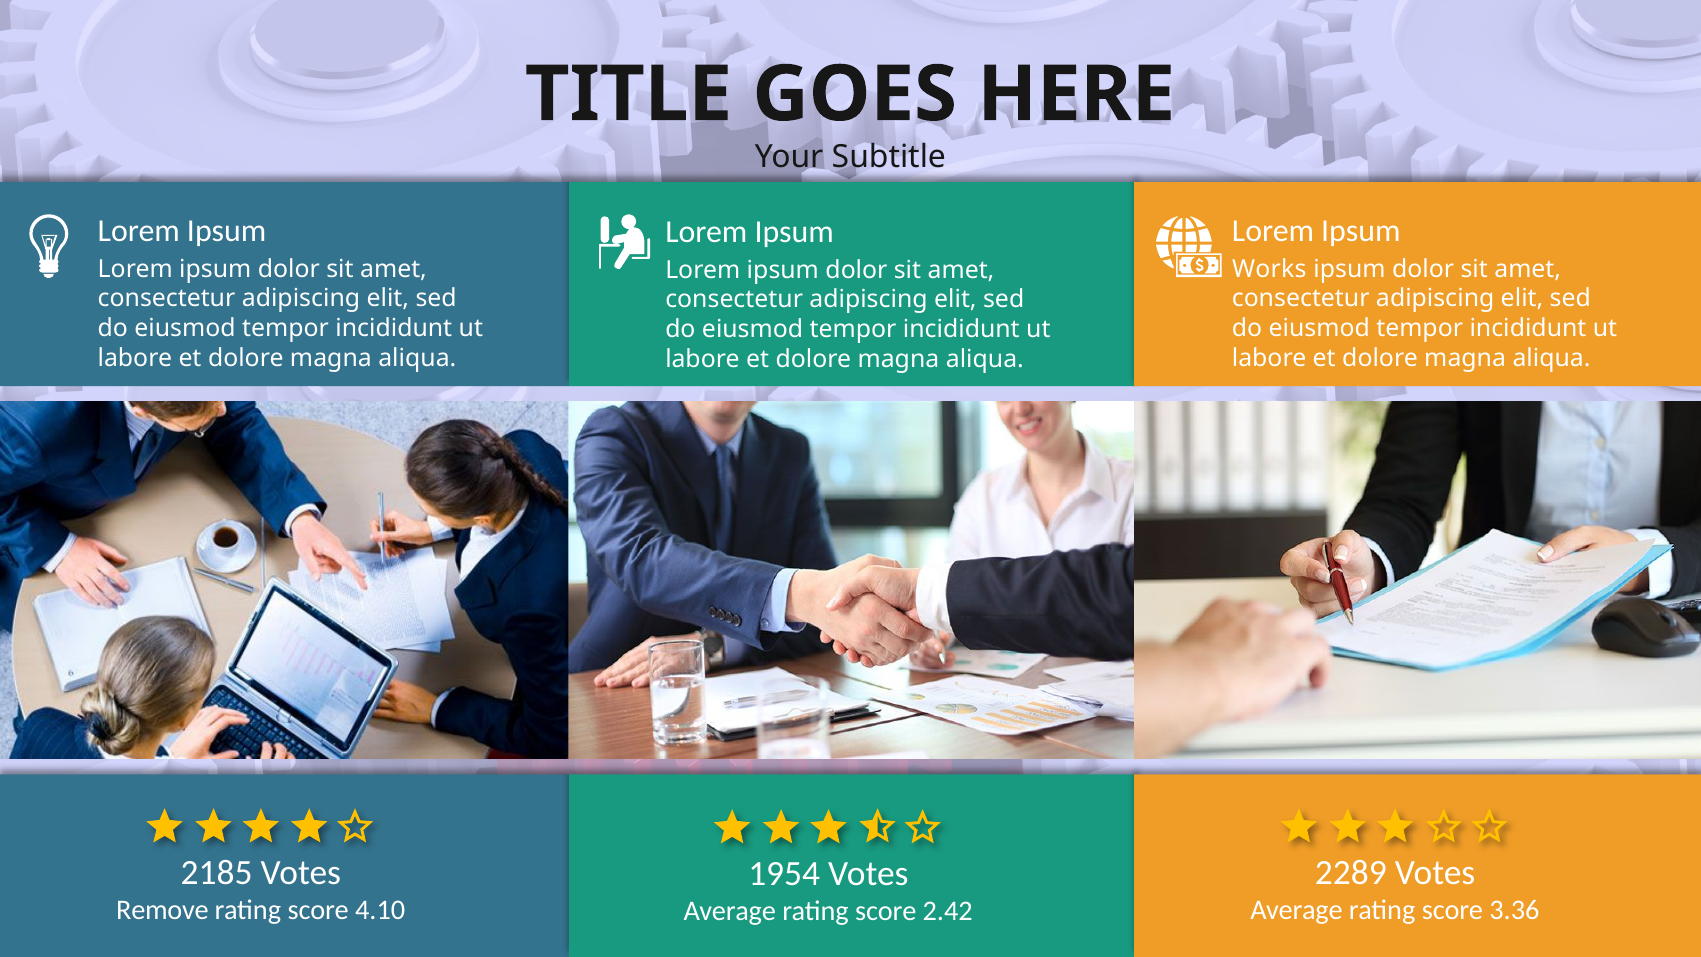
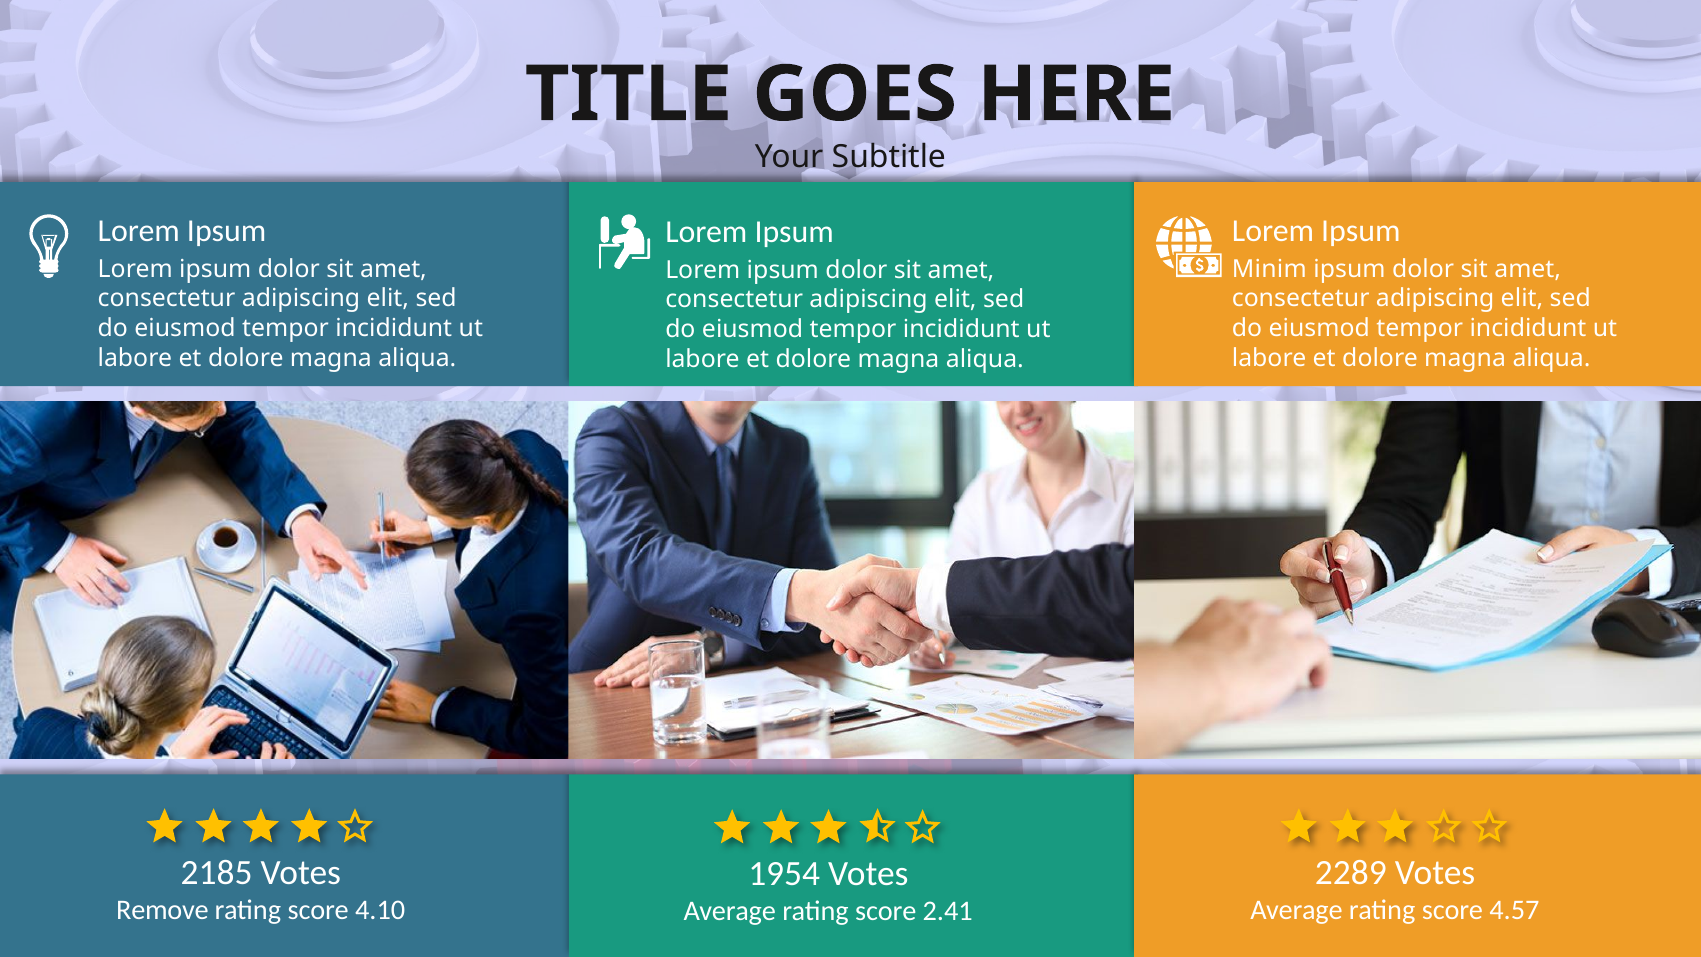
Works: Works -> Minim
3.36: 3.36 -> 4.57
2.42: 2.42 -> 2.41
